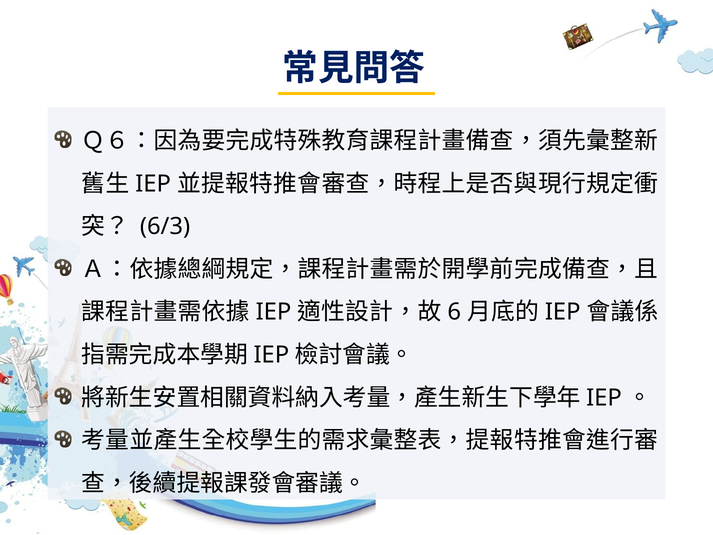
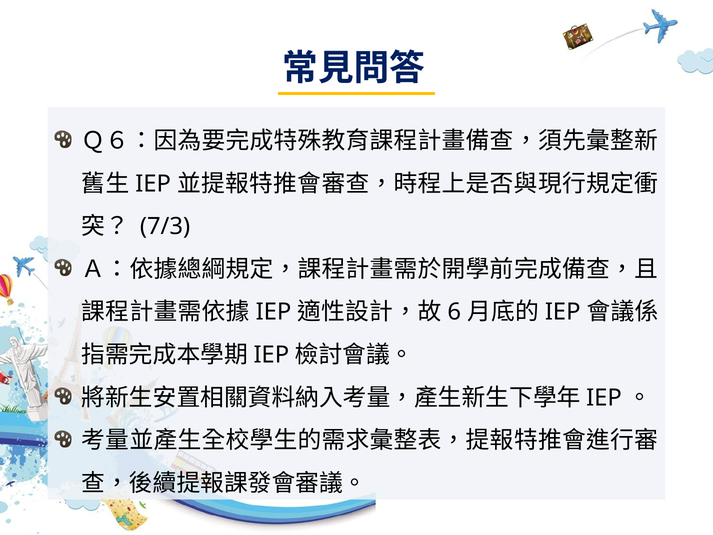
6/3: 6/3 -> 7/3
